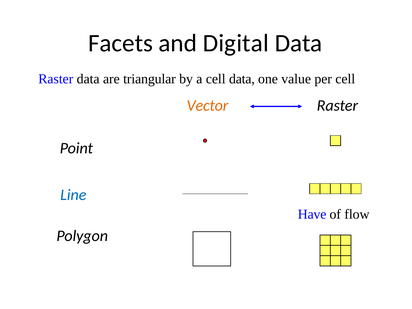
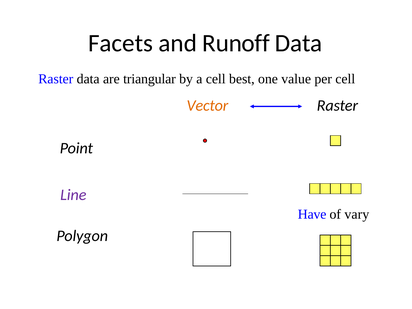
Digital: Digital -> Runoff
cell data: data -> best
Line colour: blue -> purple
flow: flow -> vary
